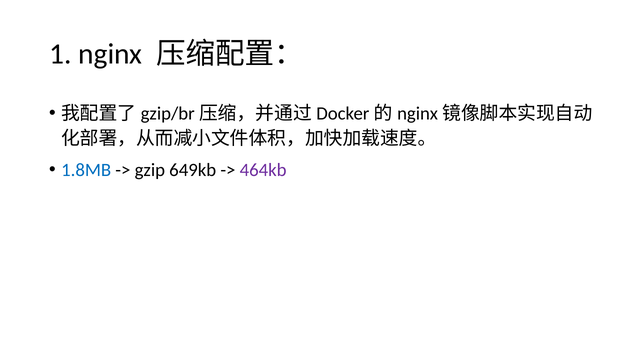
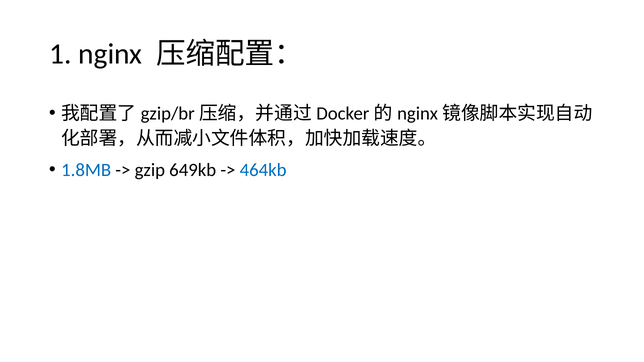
464kb colour: purple -> blue
